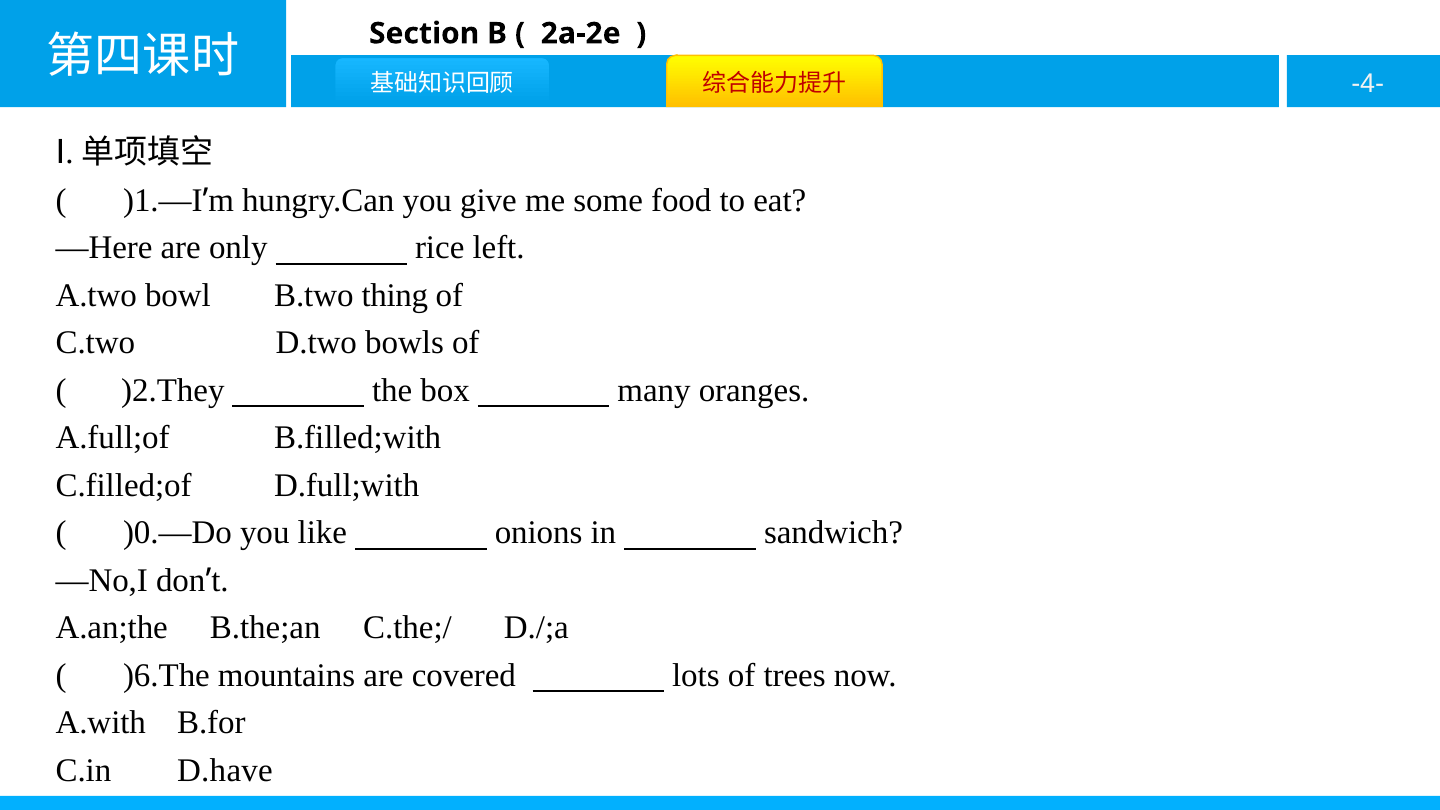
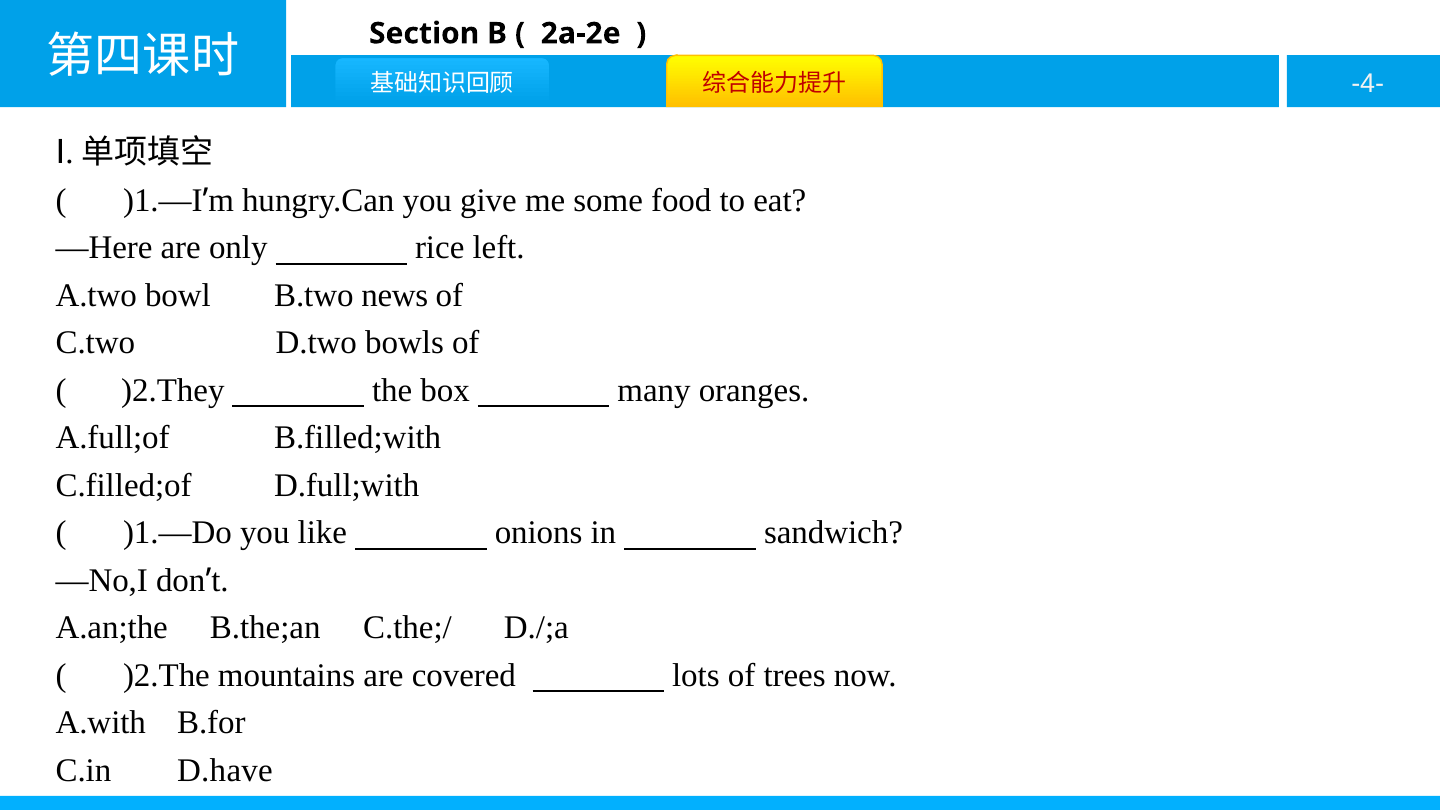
thing: thing -> news
)0.—Do: )0.—Do -> )1.—Do
)6.The: )6.The -> )2.The
